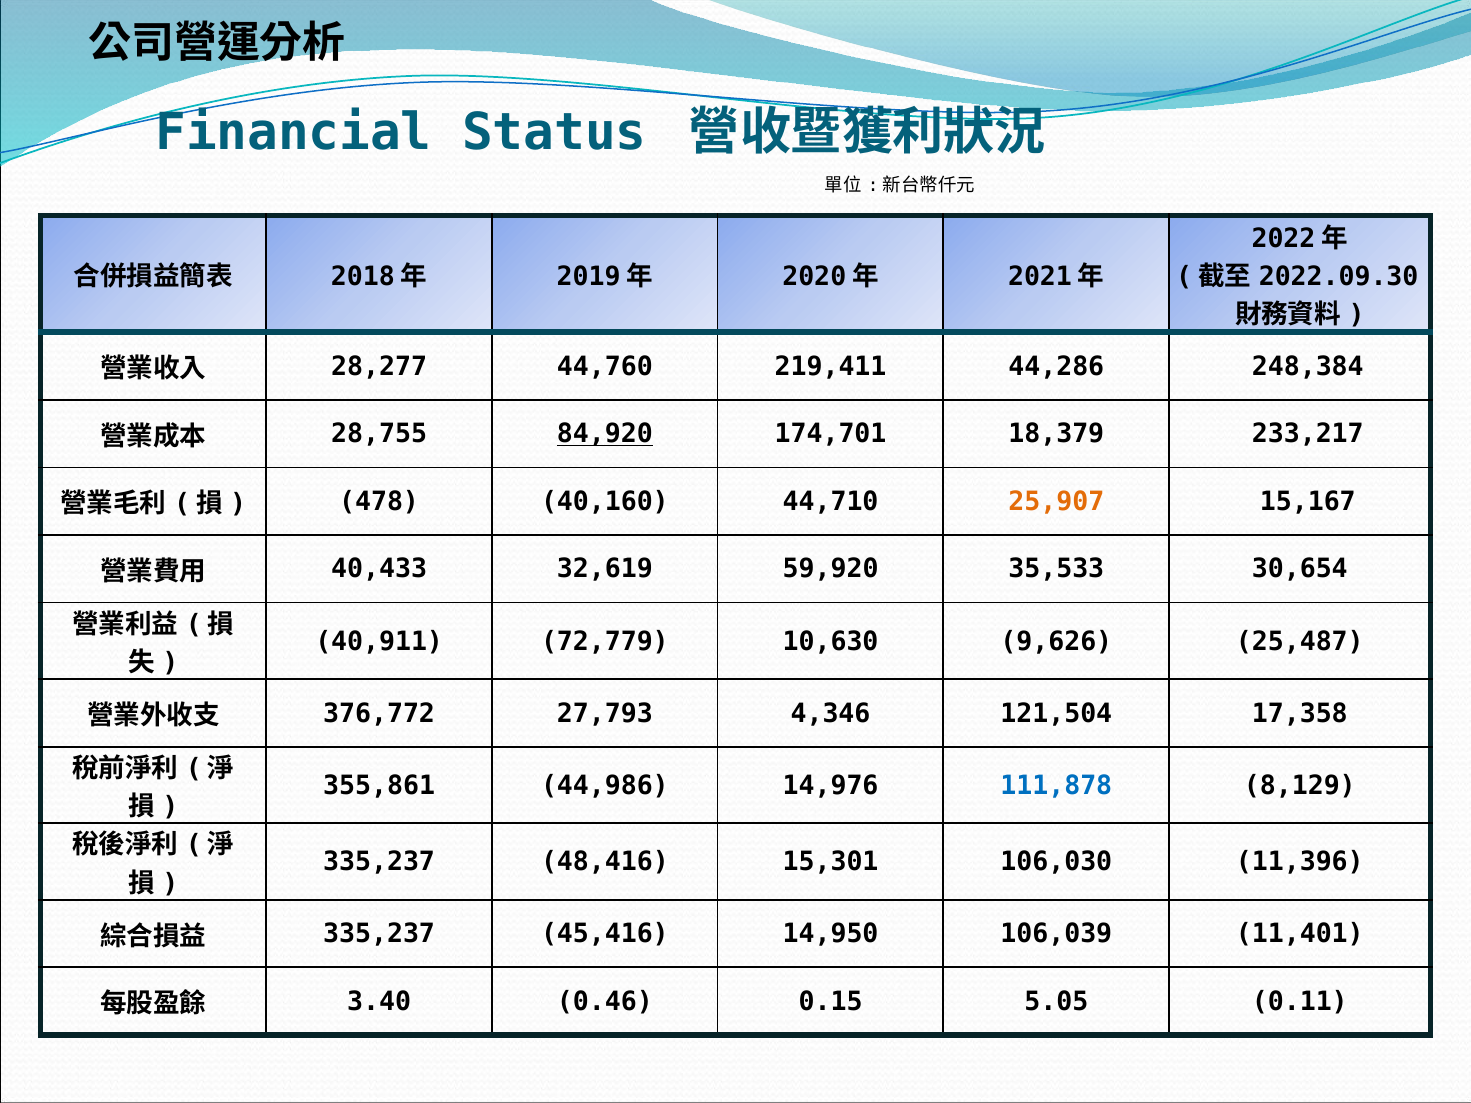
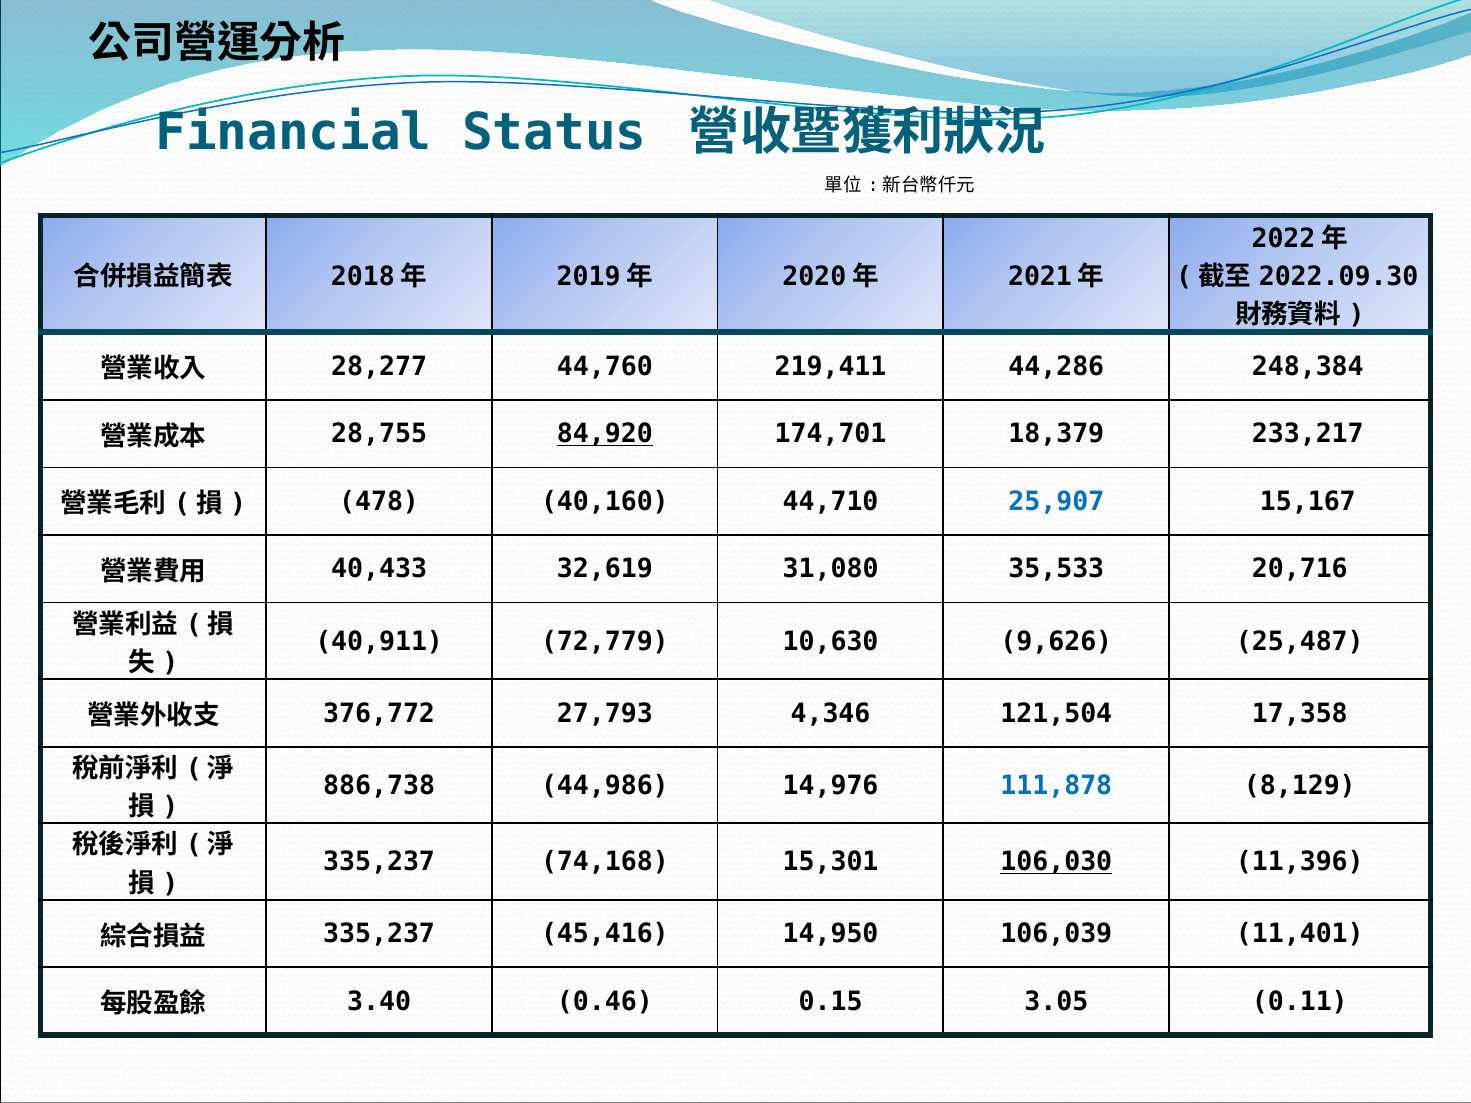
25,907 colour: orange -> blue
59,920: 59,920 -> 31,080
30,654: 30,654 -> 20,716
355,861: 355,861 -> 886,738
48,416: 48,416 -> 74,168
106,030 underline: none -> present
5.05: 5.05 -> 3.05
